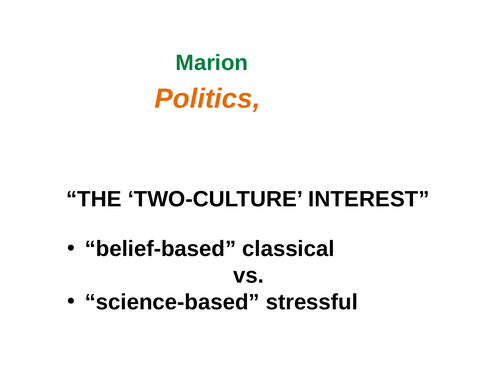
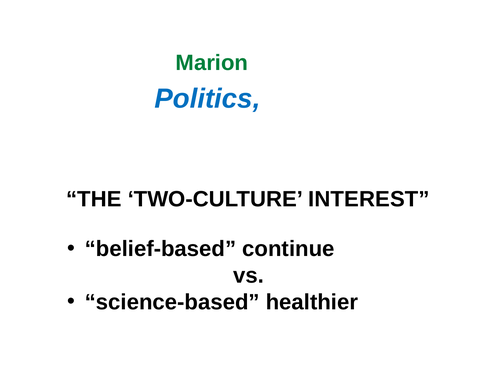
Politics colour: orange -> blue
classical: classical -> continue
stressful: stressful -> healthier
